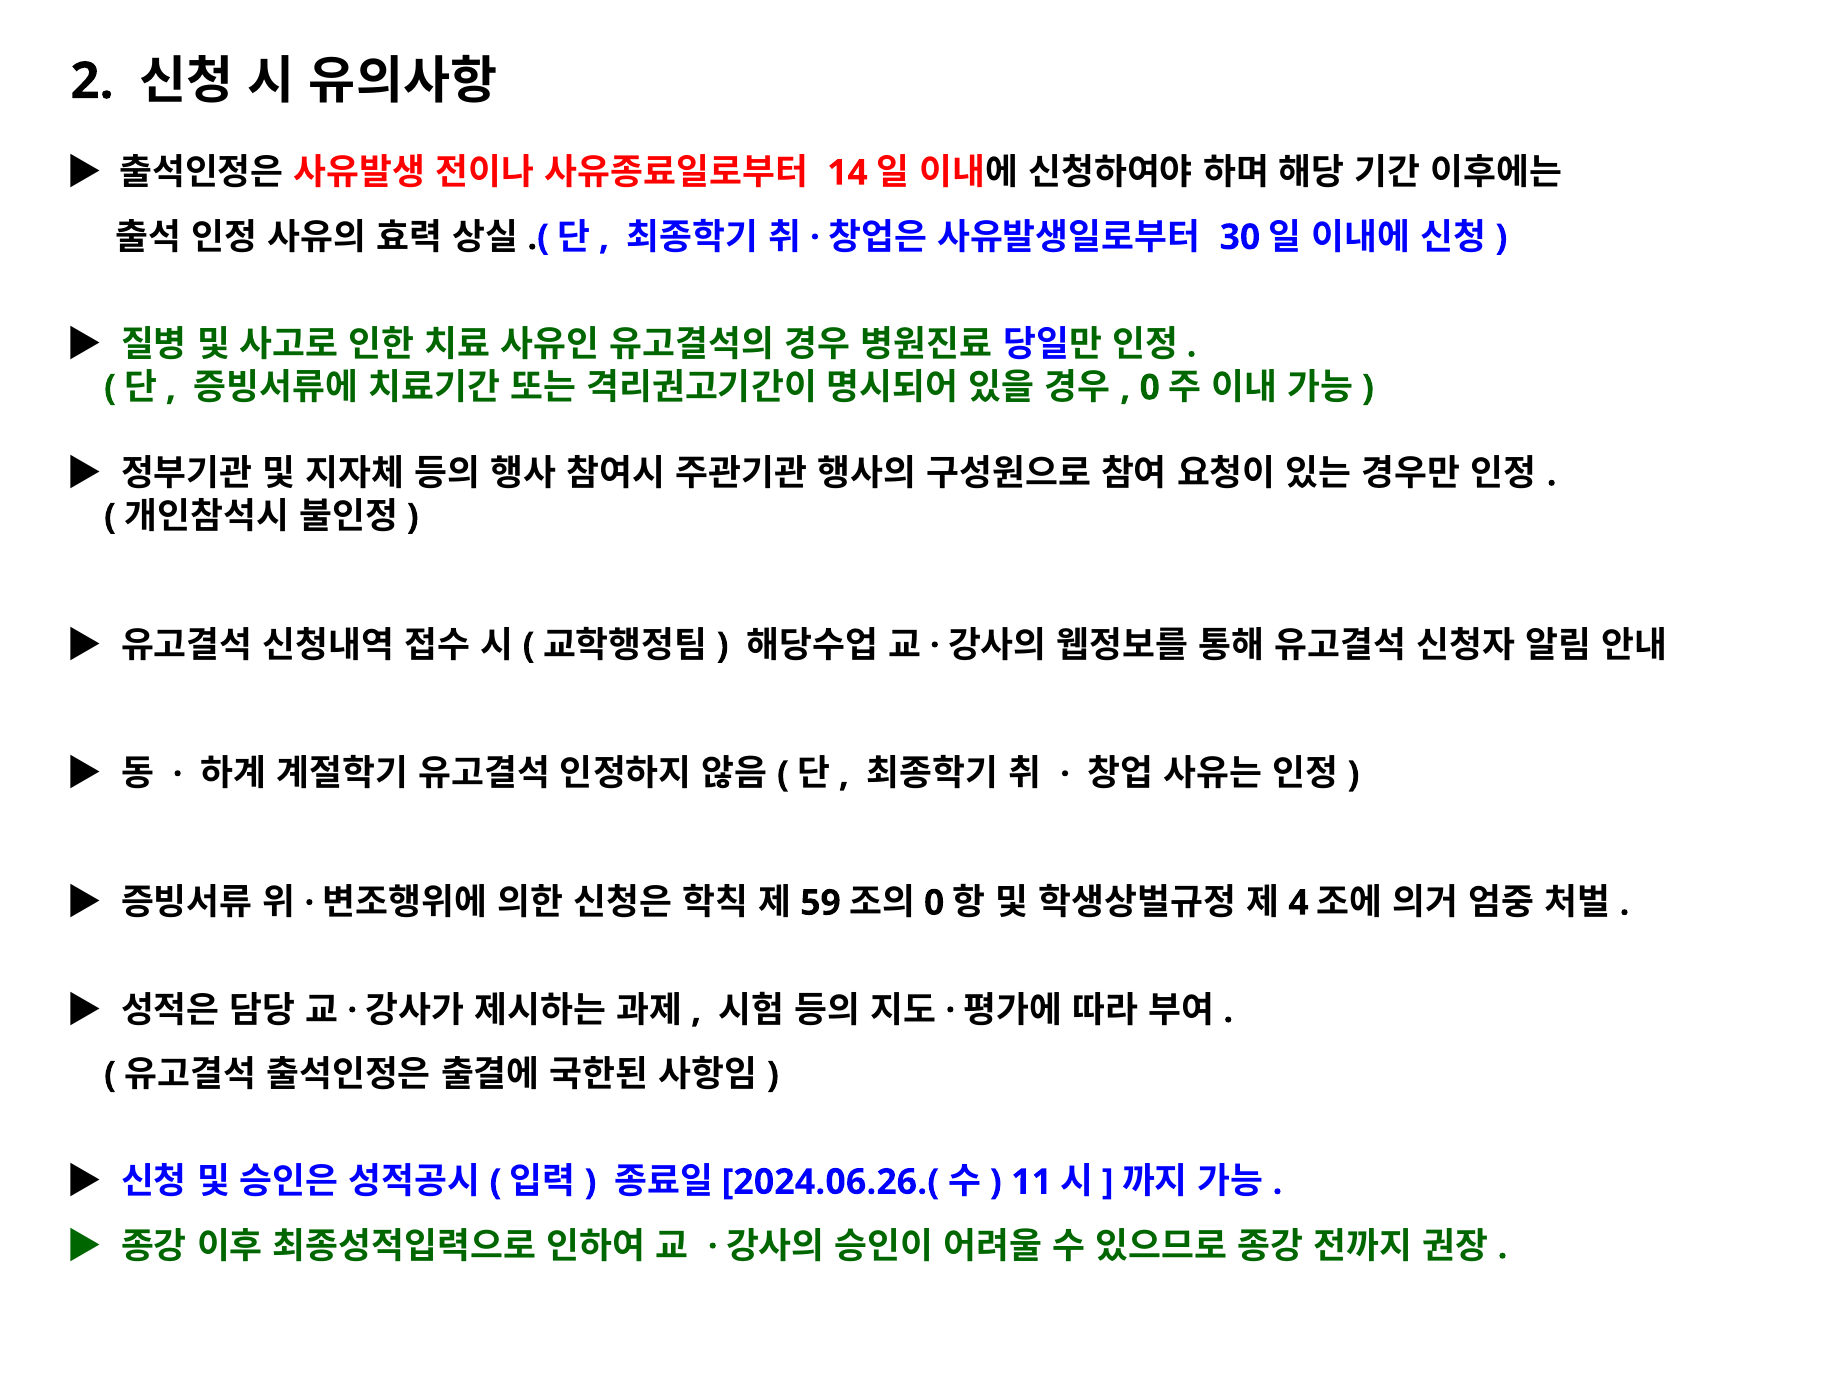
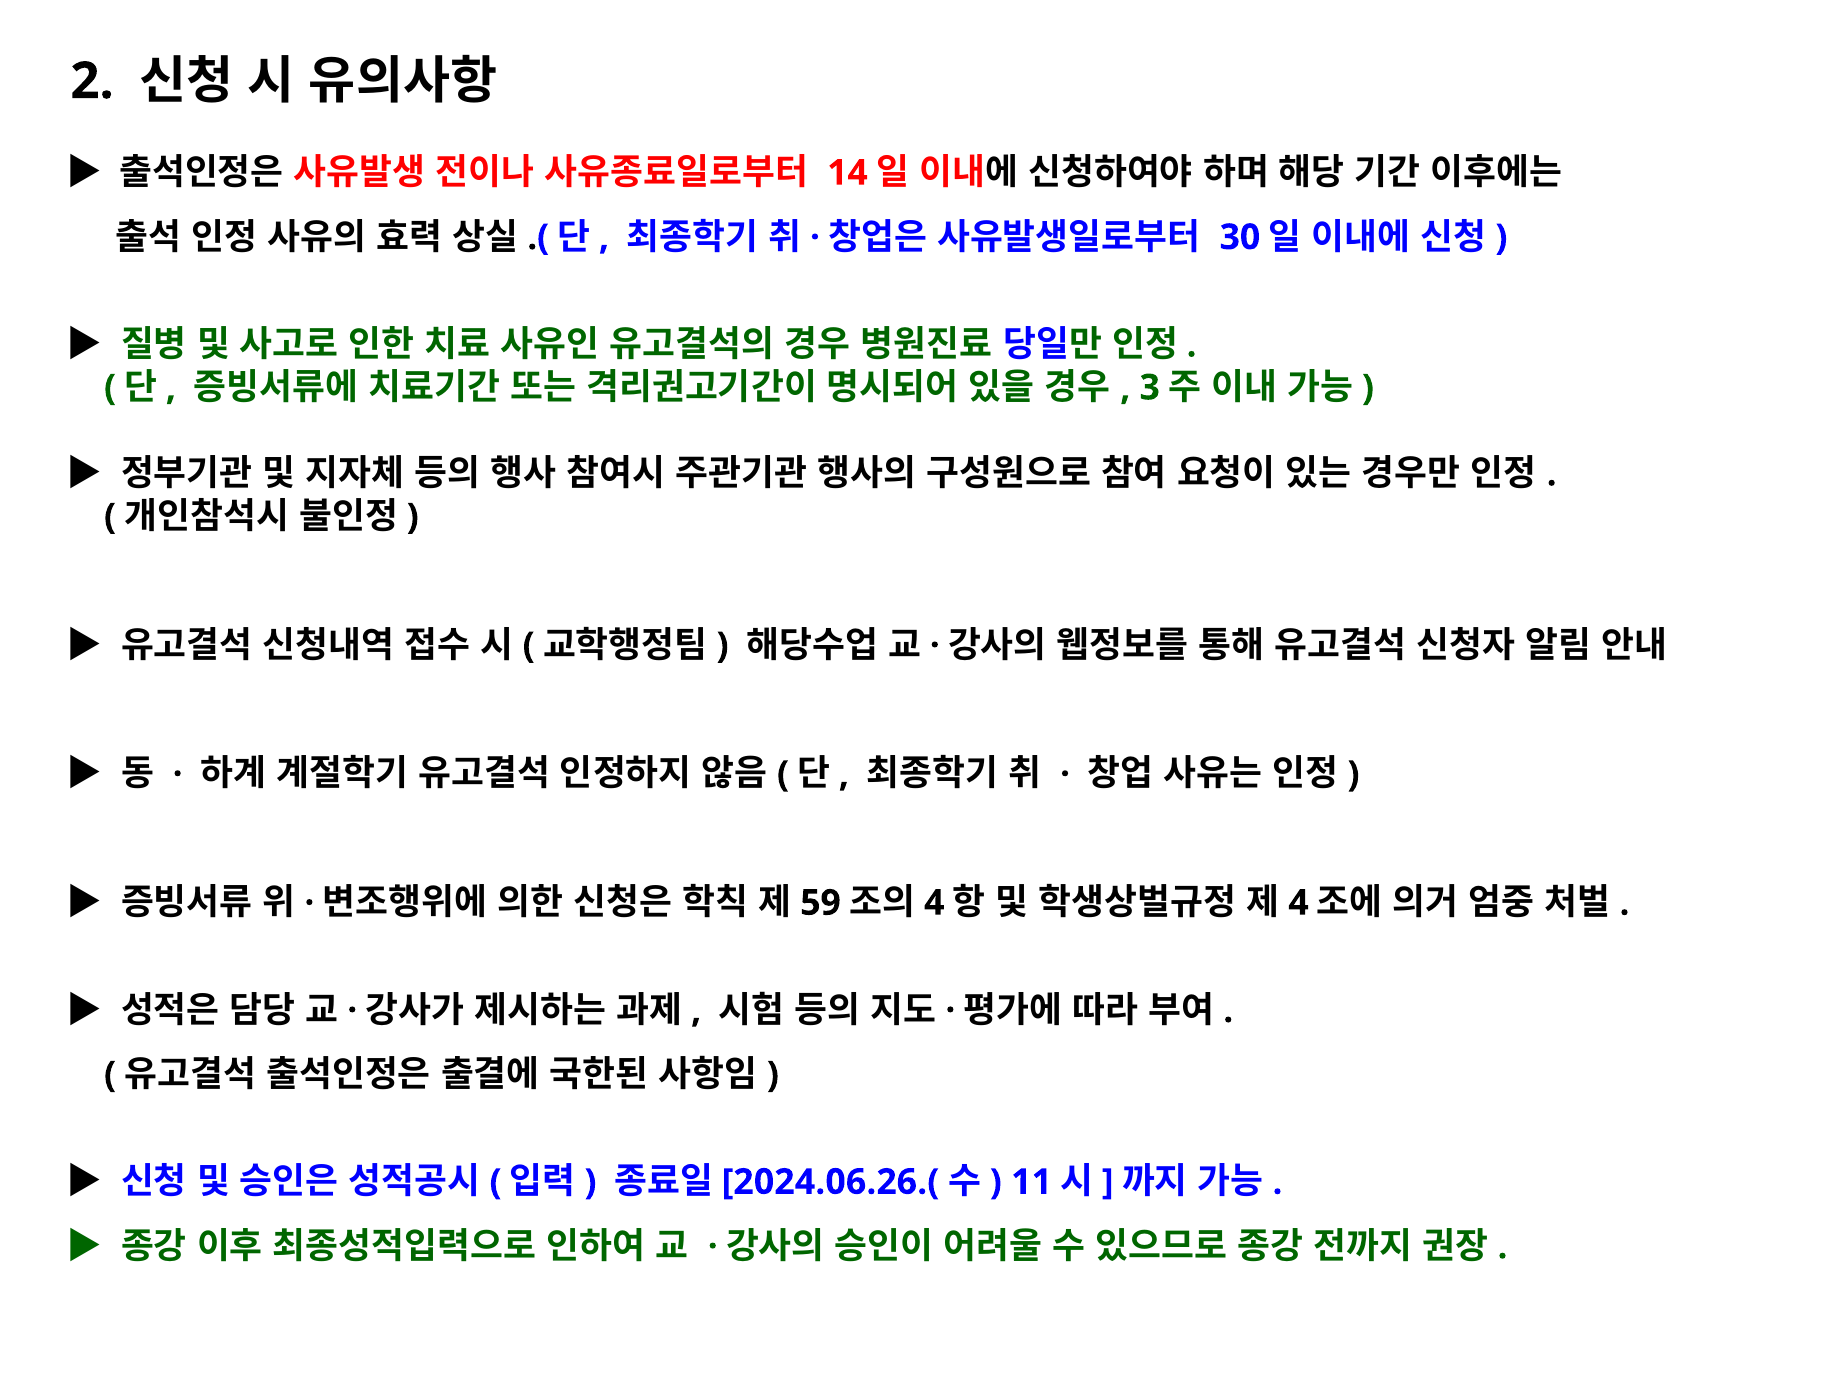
0 at (1150, 387): 0 -> 3
0 at (934, 902): 0 -> 4
